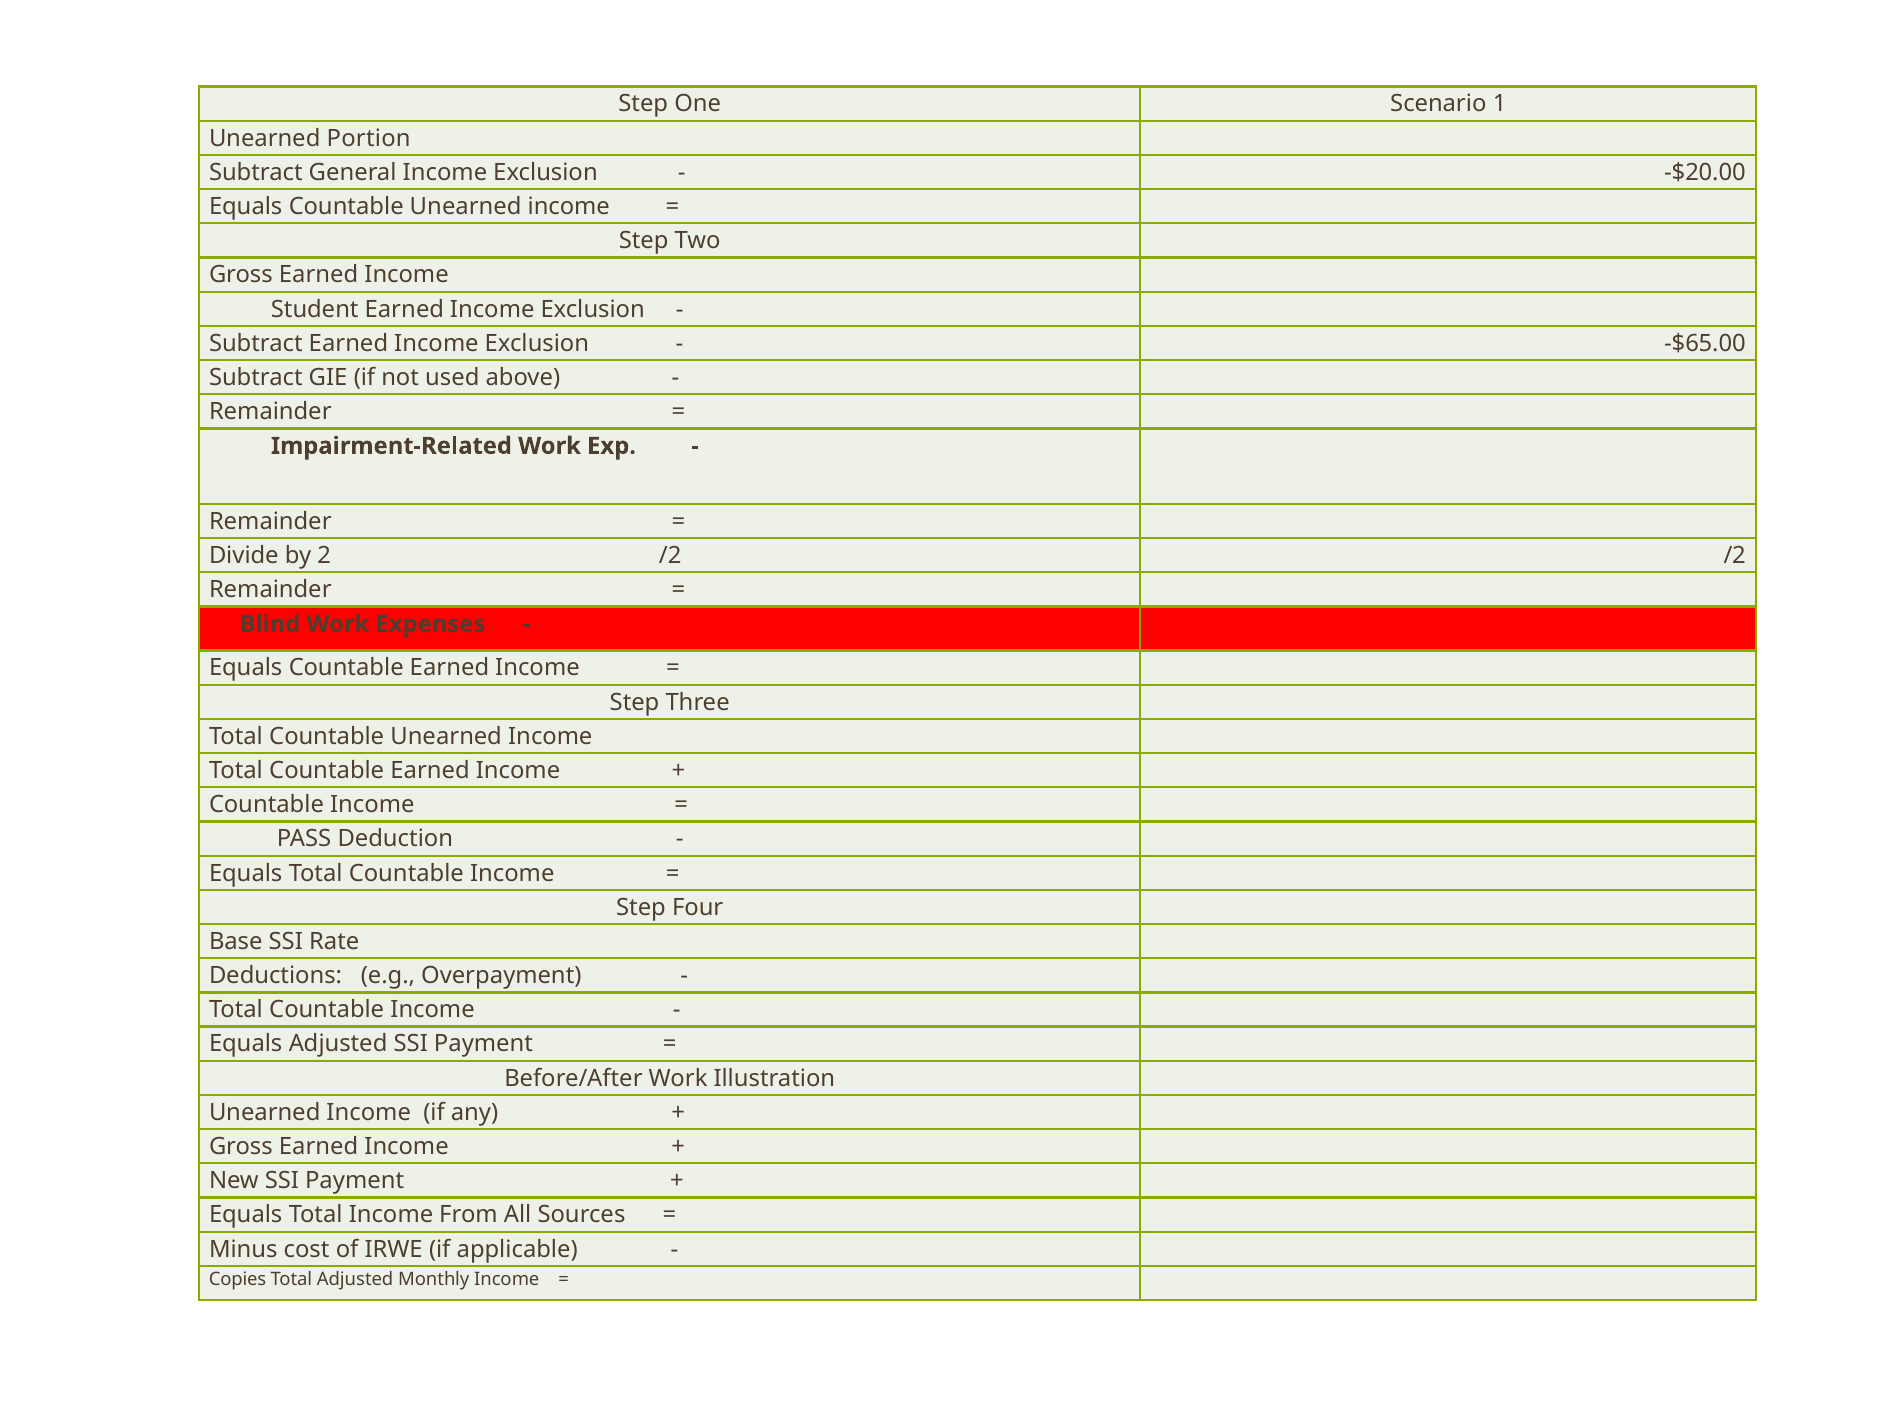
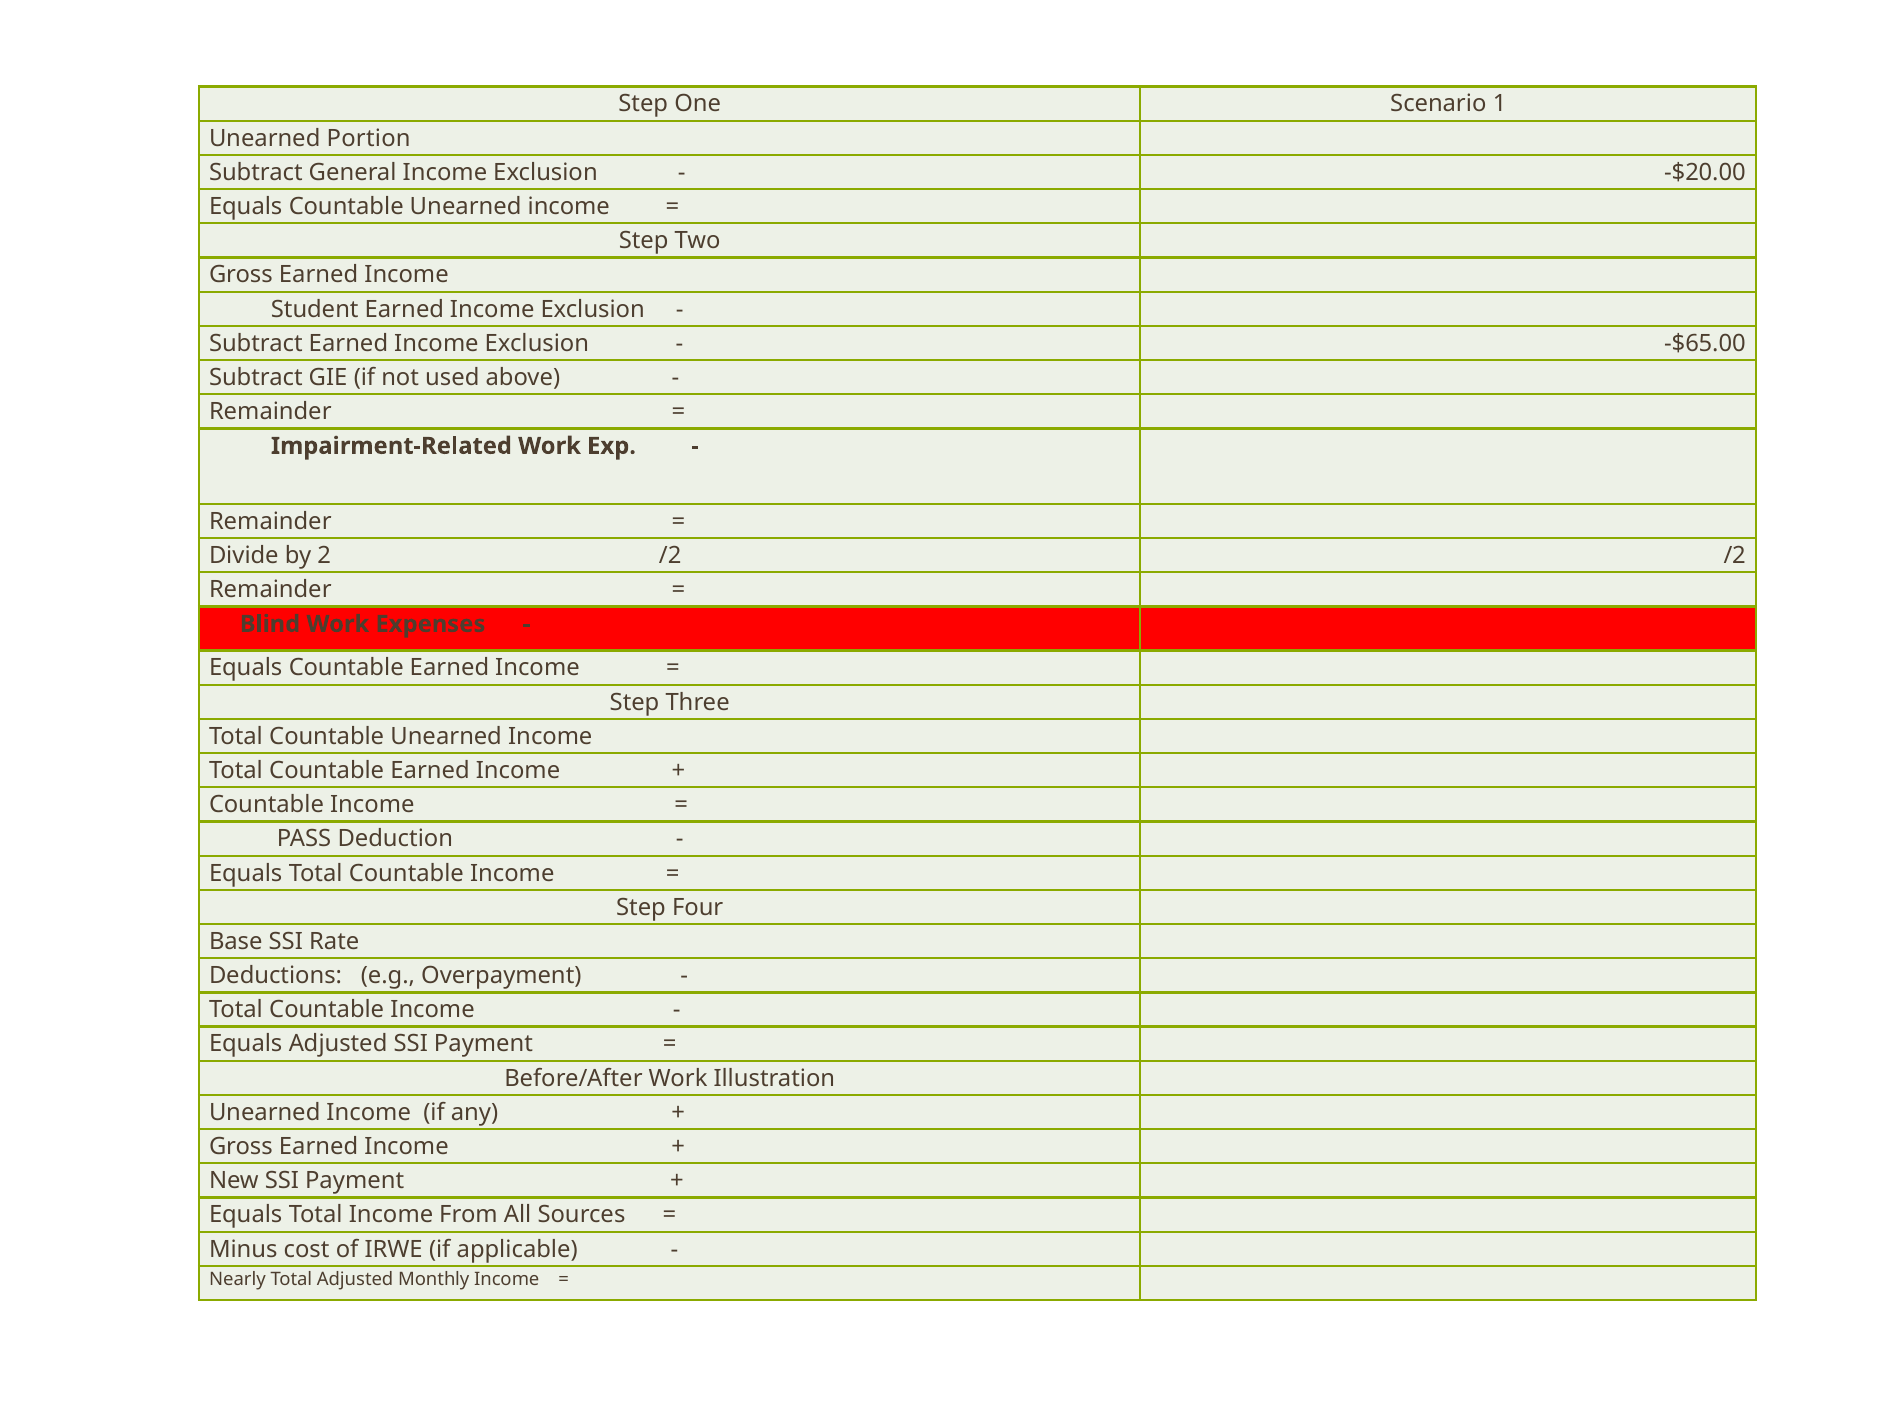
Copies: Copies -> Nearly
